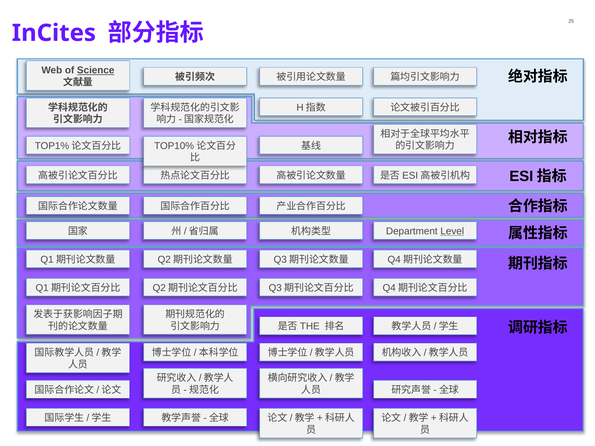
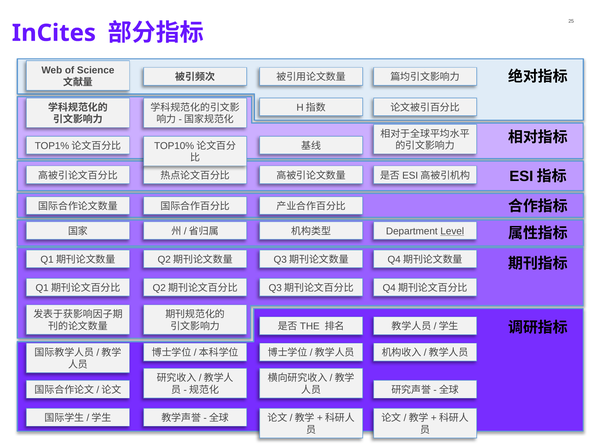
Science underline: present -> none
